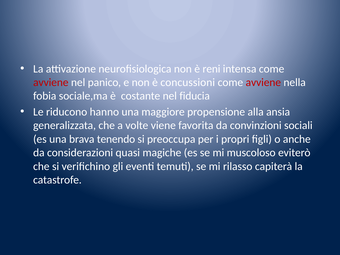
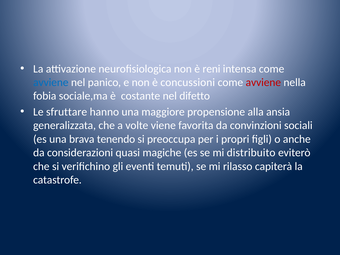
avviene at (51, 82) colour: red -> blue
fiducia: fiducia -> difetto
riducono: riducono -> sfruttare
muscoloso: muscoloso -> distribuito
